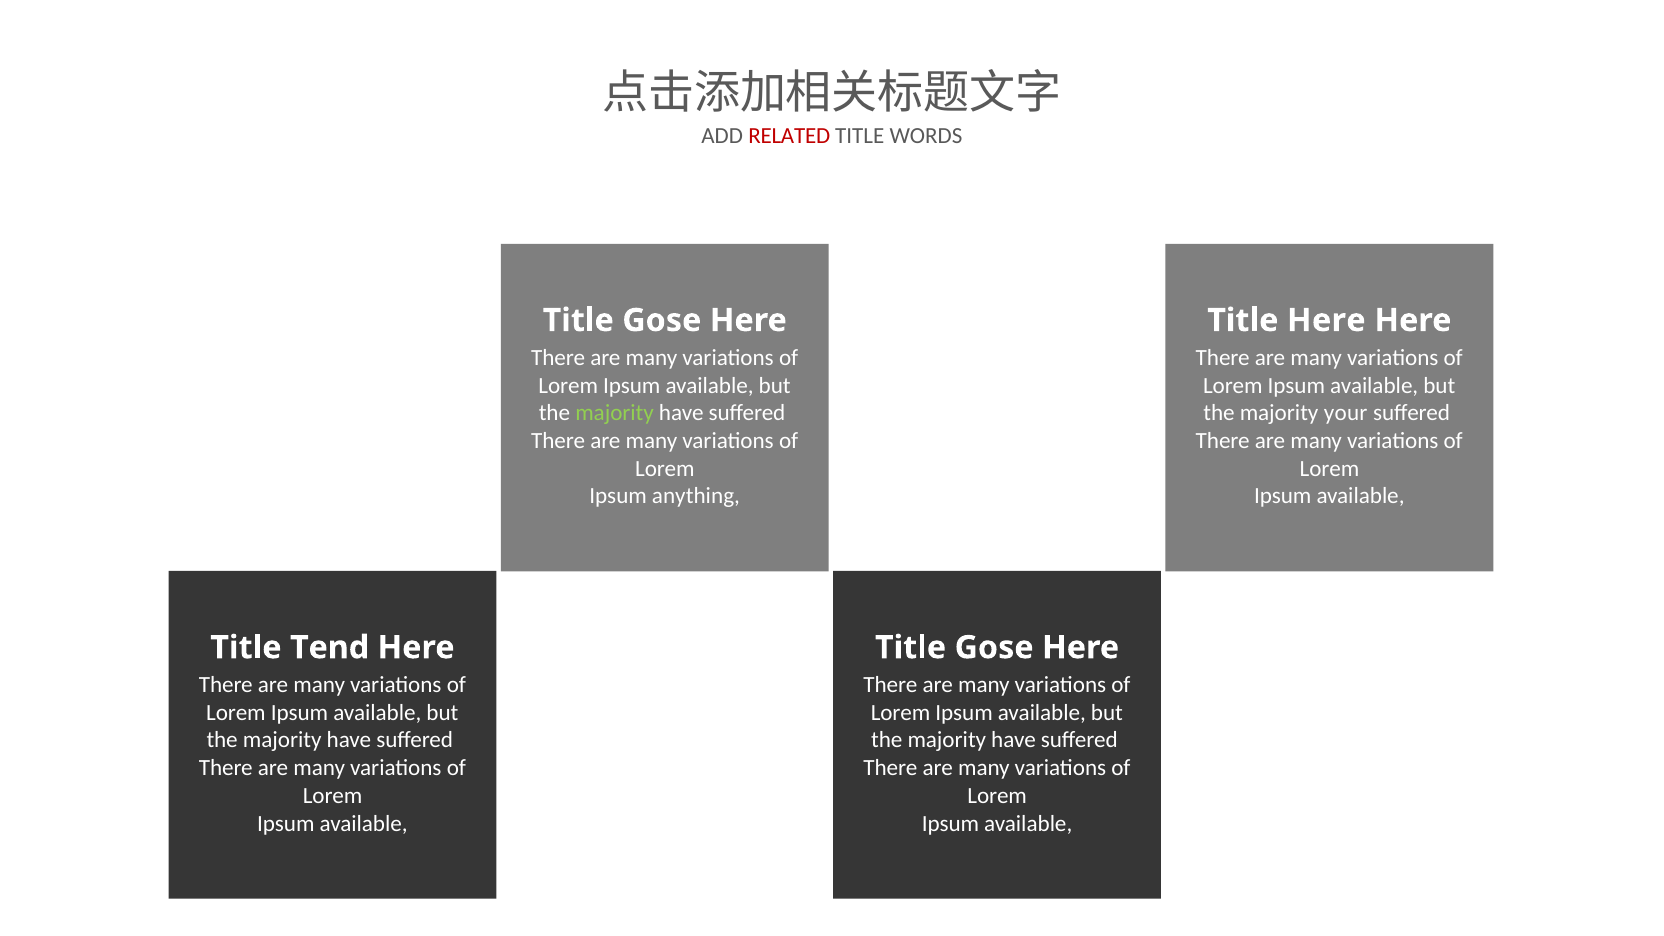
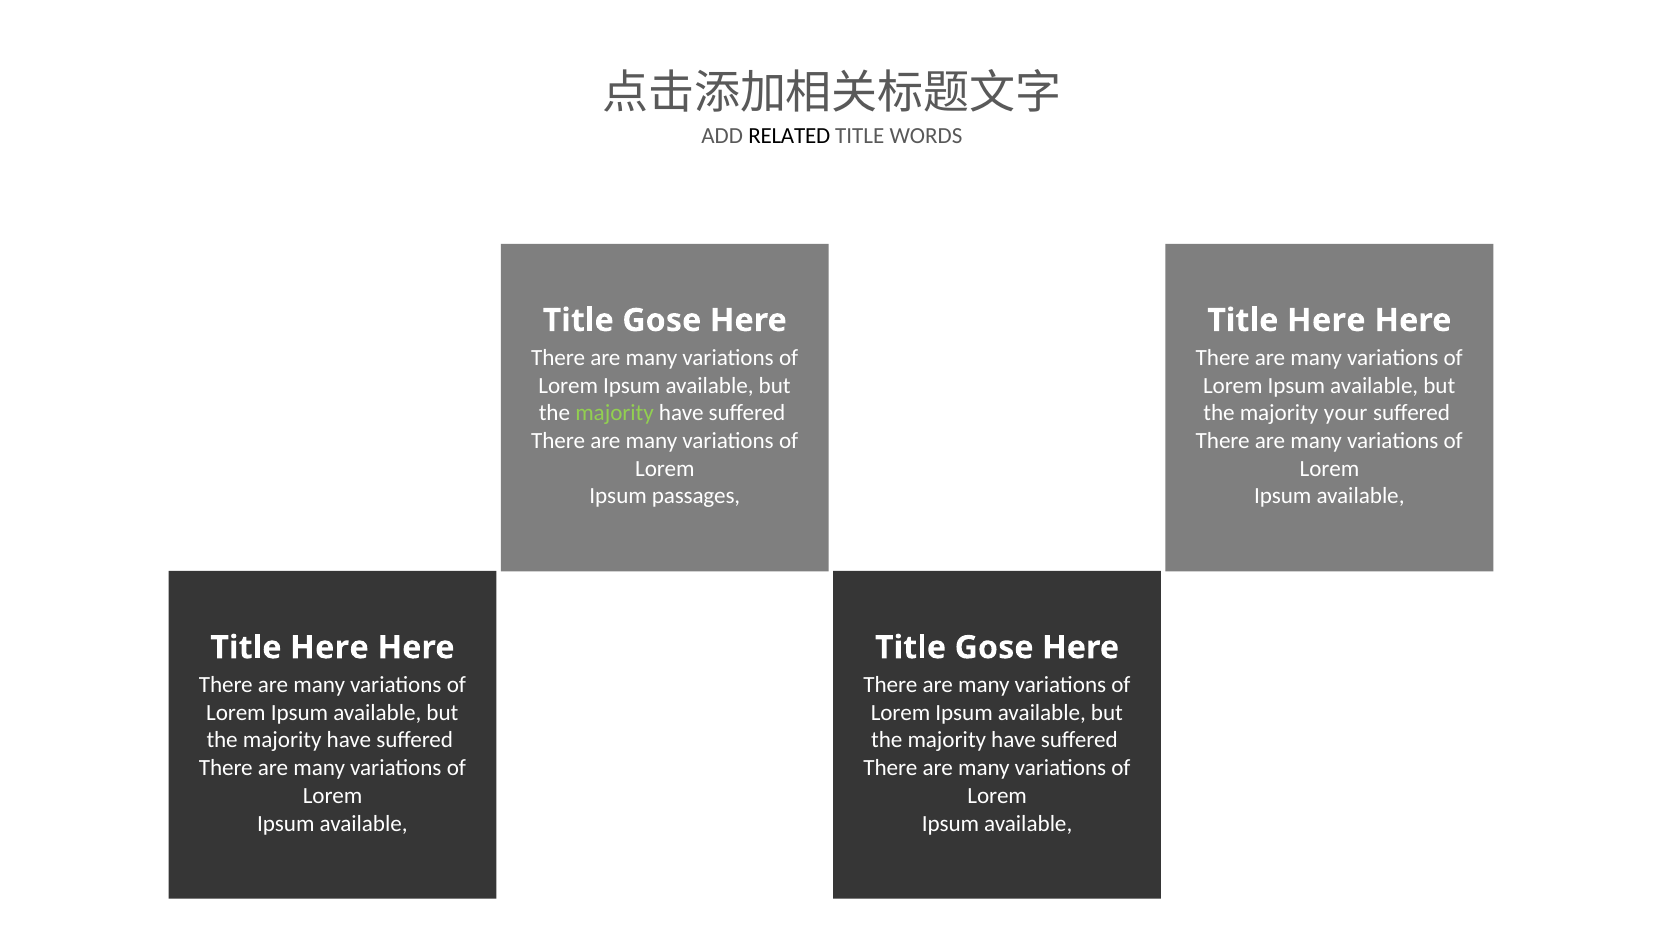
RELATED colour: red -> black
anything: anything -> passages
Tend at (330, 648): Tend -> Here
